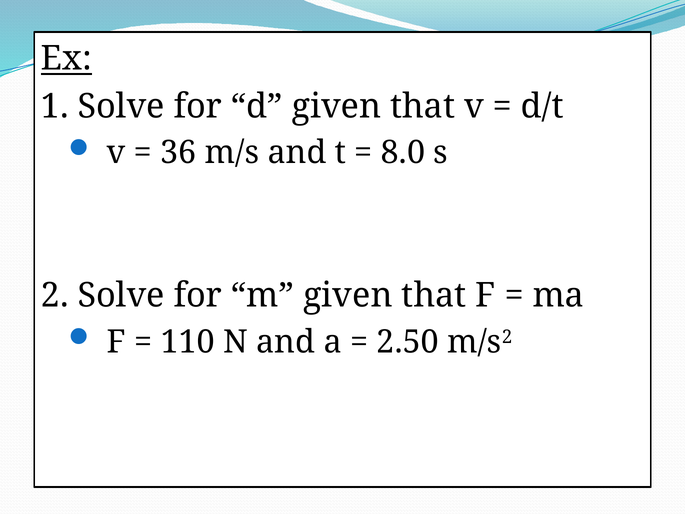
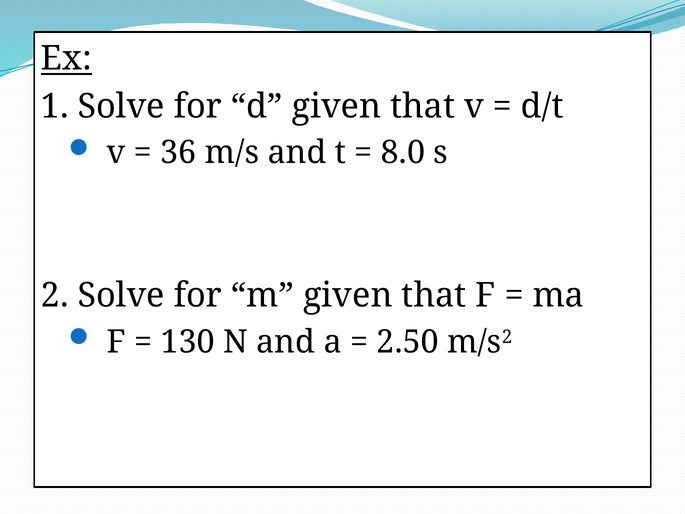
110: 110 -> 130
